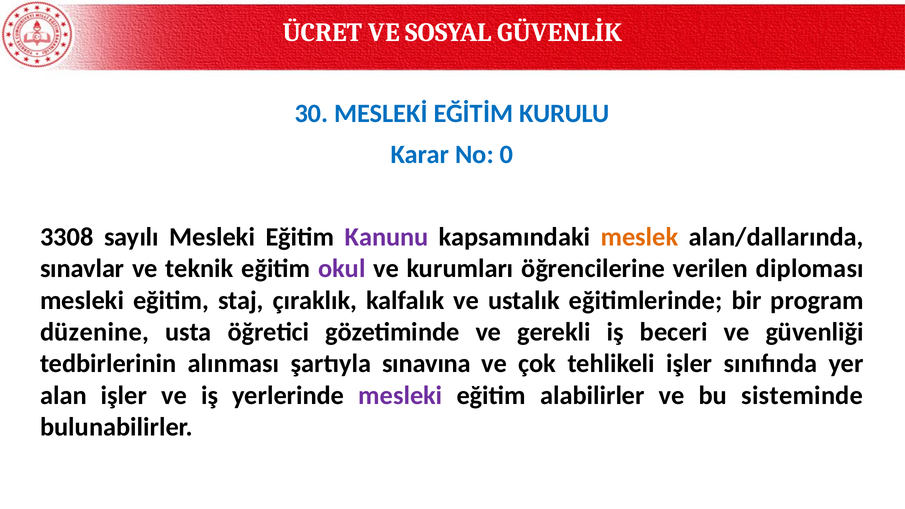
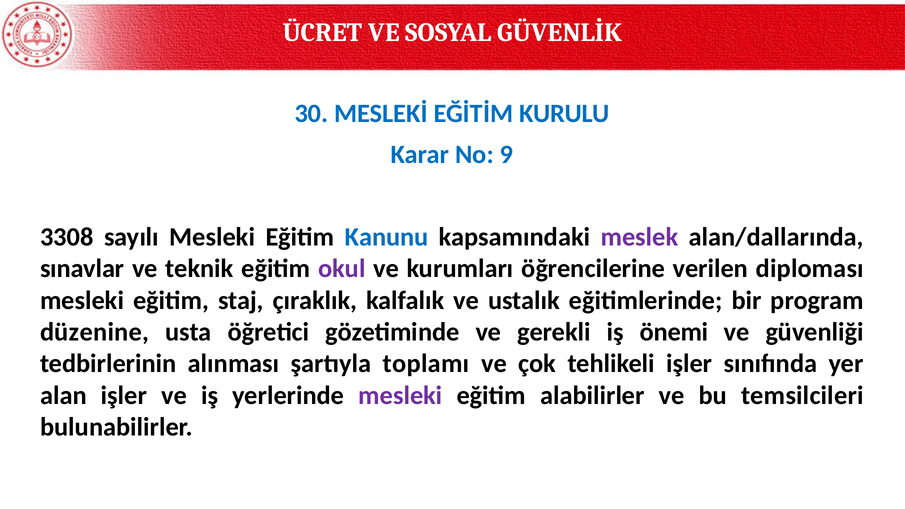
0: 0 -> 9
Kanunu colour: purple -> blue
meslek colour: orange -> purple
beceri: beceri -> önemi
sınavına: sınavına -> toplamı
sisteminde: sisteminde -> temsilcileri
